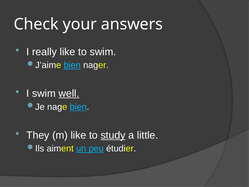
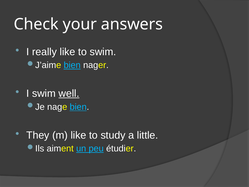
study underline: present -> none
